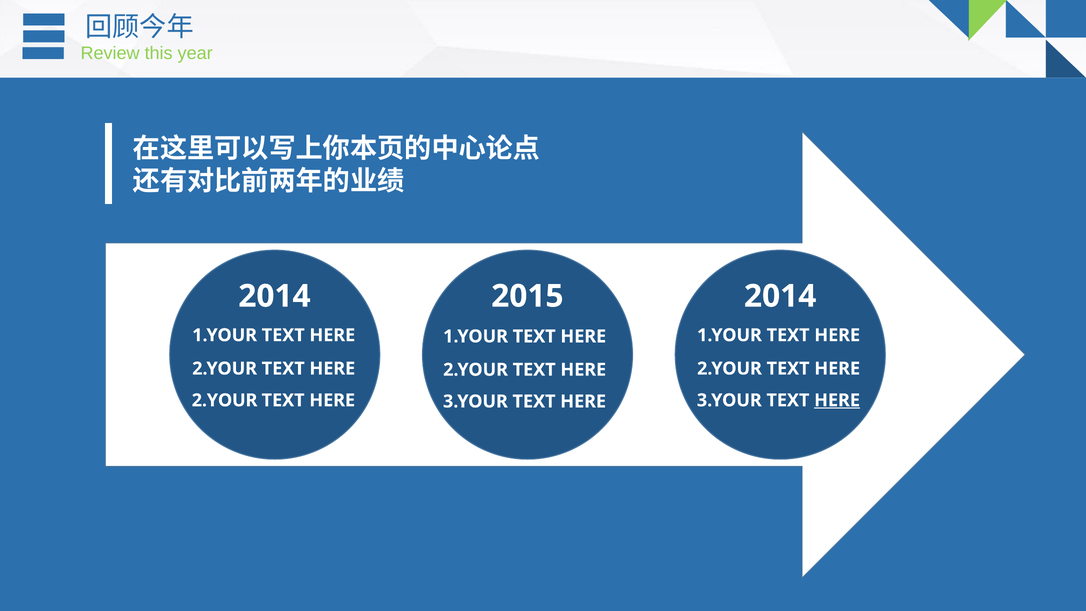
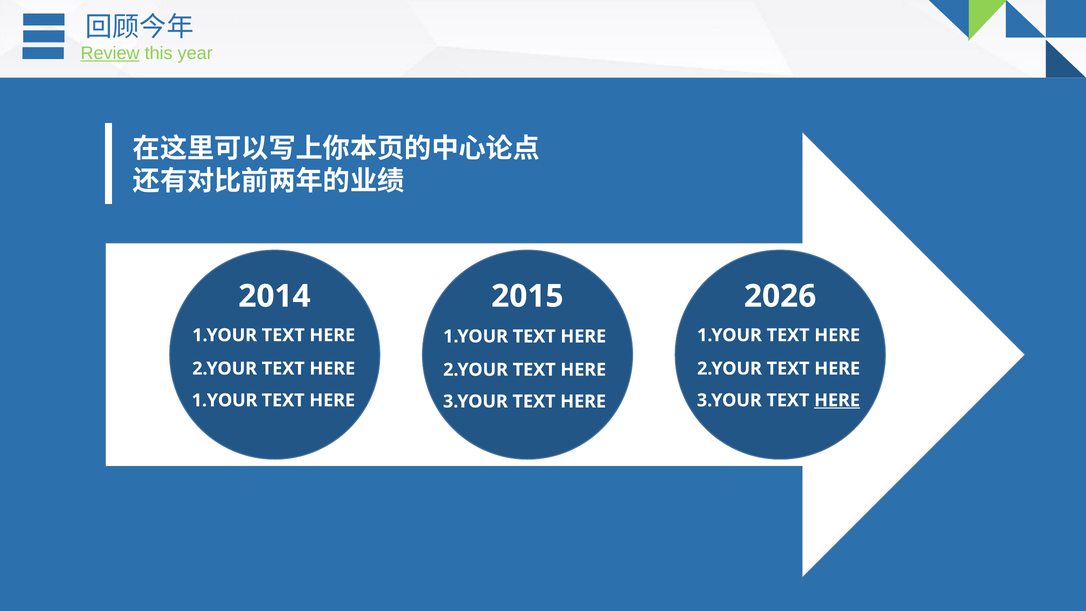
Review underline: none -> present
2014 2014: 2014 -> 2026
2.YOUR at (225, 400): 2.YOUR -> 1.YOUR
